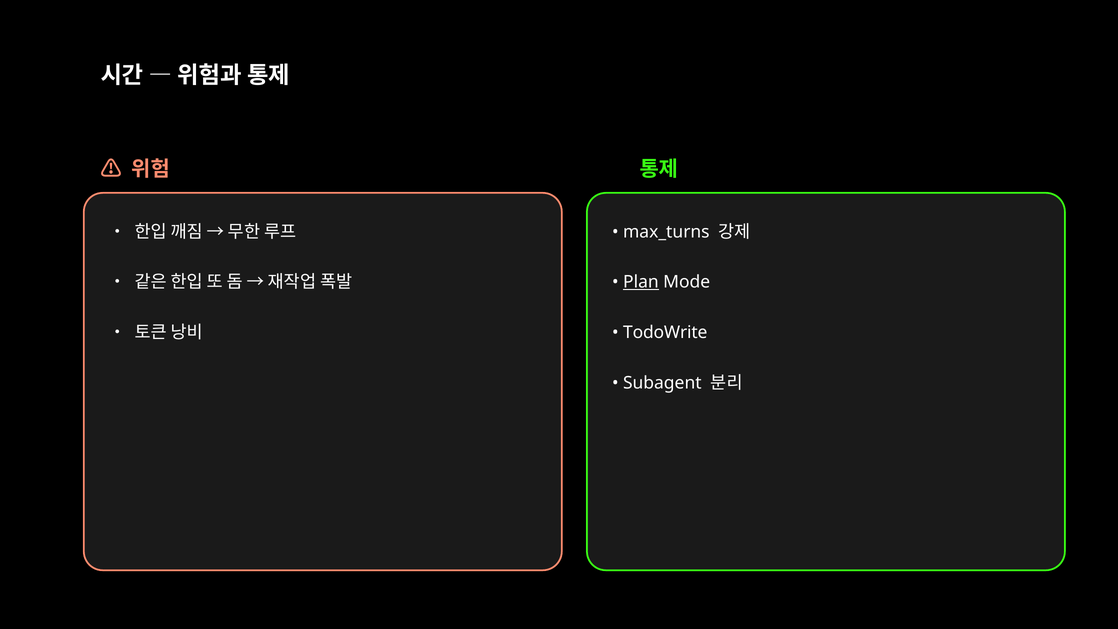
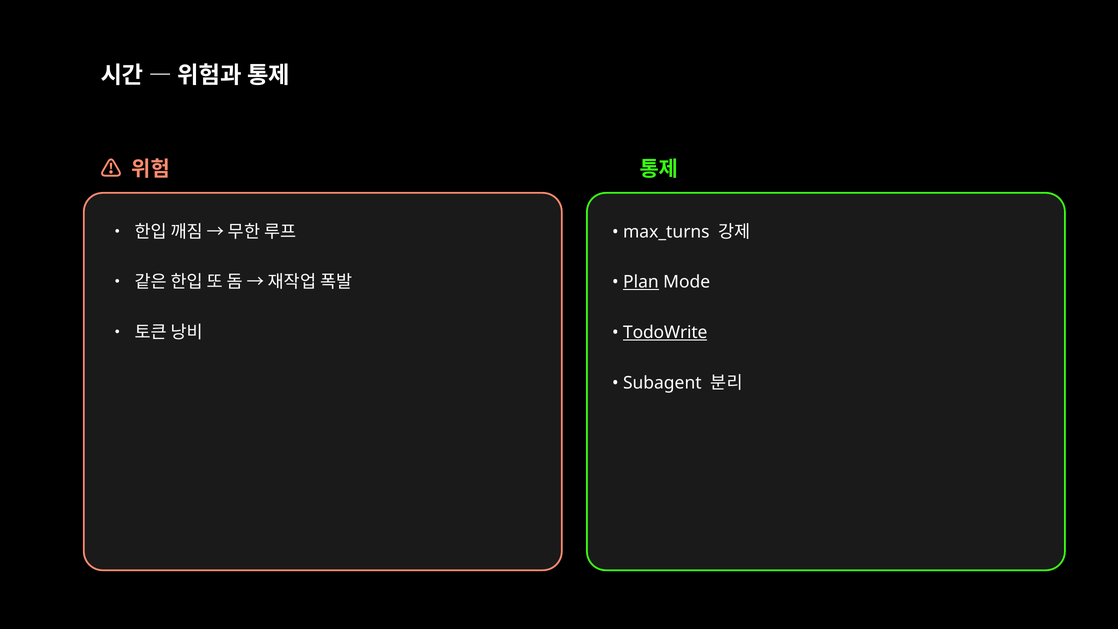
TodoWrite underline: none -> present
